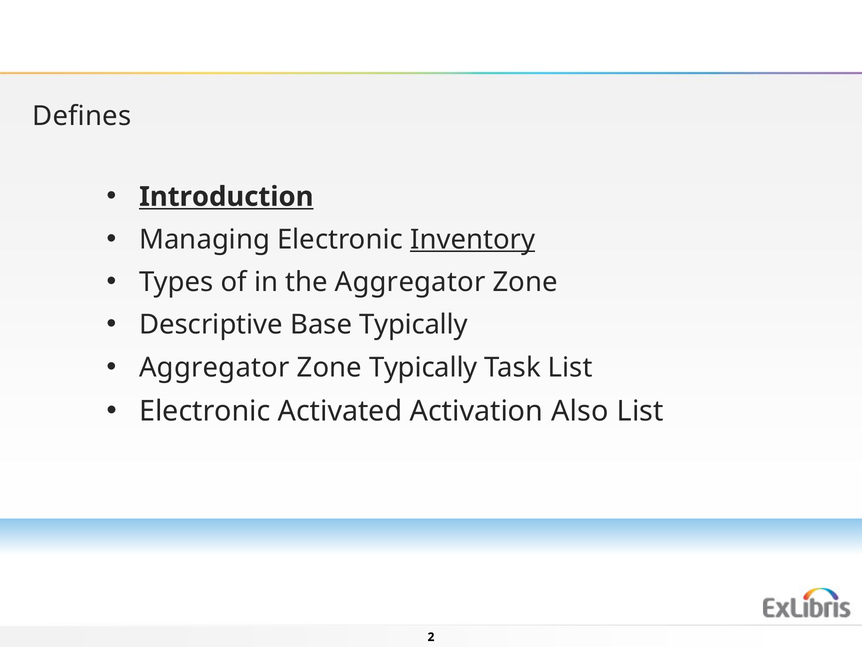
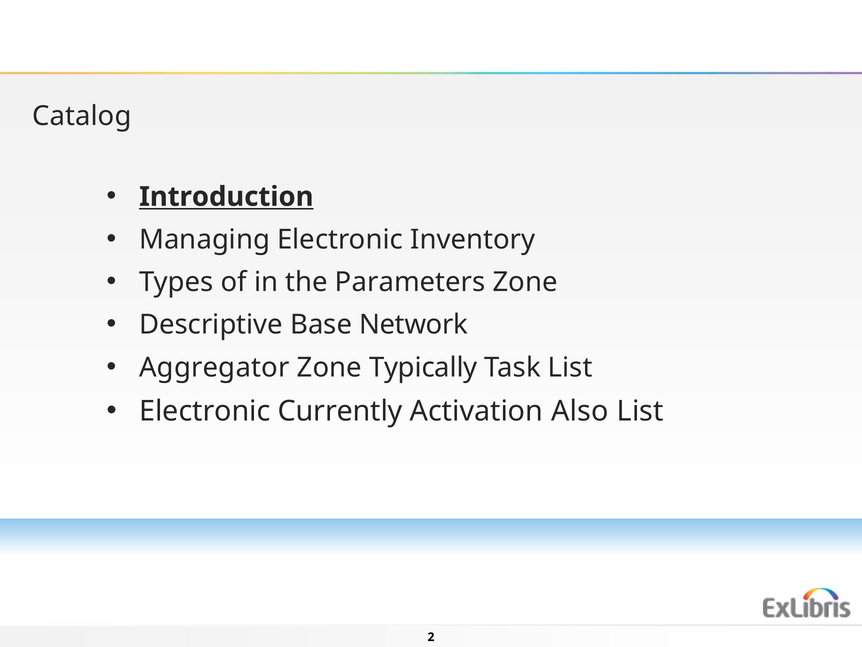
Defines: Defines -> Catalog
Inventory underline: present -> none
the Aggregator: Aggregator -> Parameters
Base Typically: Typically -> Network
Activated: Activated -> Currently
